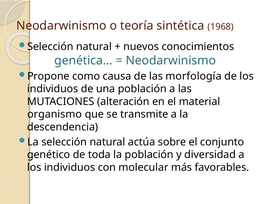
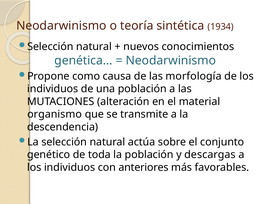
1968: 1968 -> 1934
diversidad: diversidad -> descargas
molecular: molecular -> anteriores
